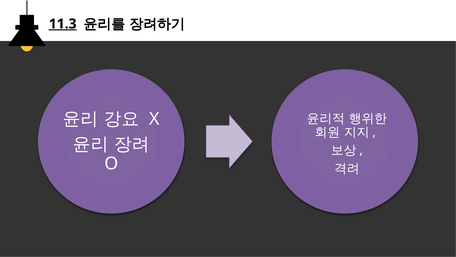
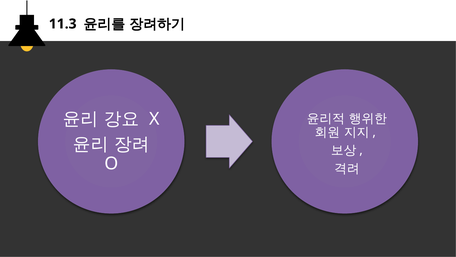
11.3 underline: present -> none
